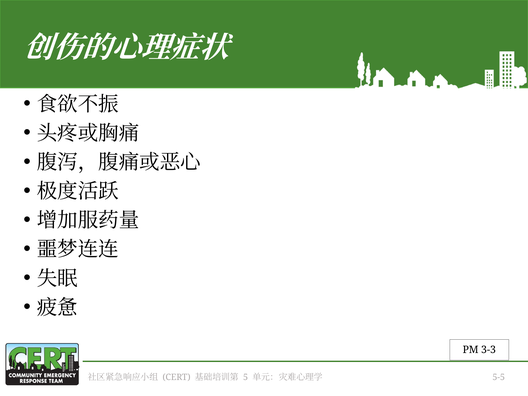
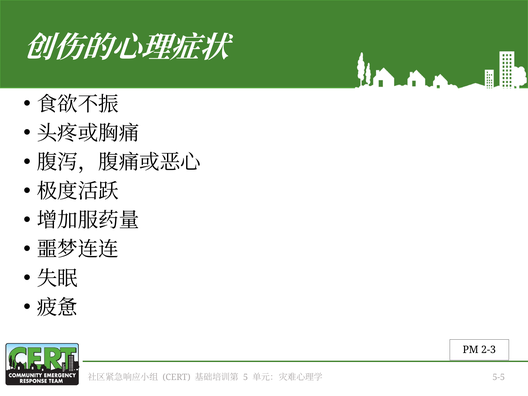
3-3: 3-3 -> 2-3
